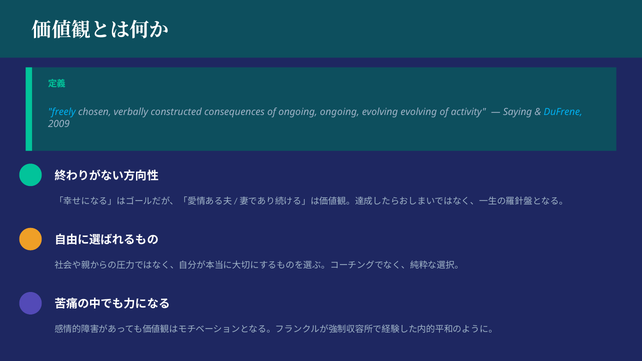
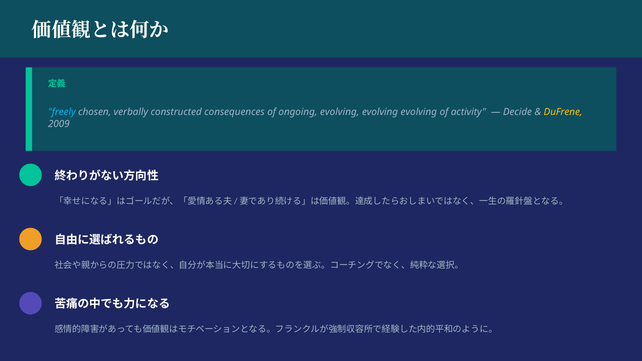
ongoing ongoing: ongoing -> evolving
Saying: Saying -> Decide
DuFrene colour: light blue -> yellow
